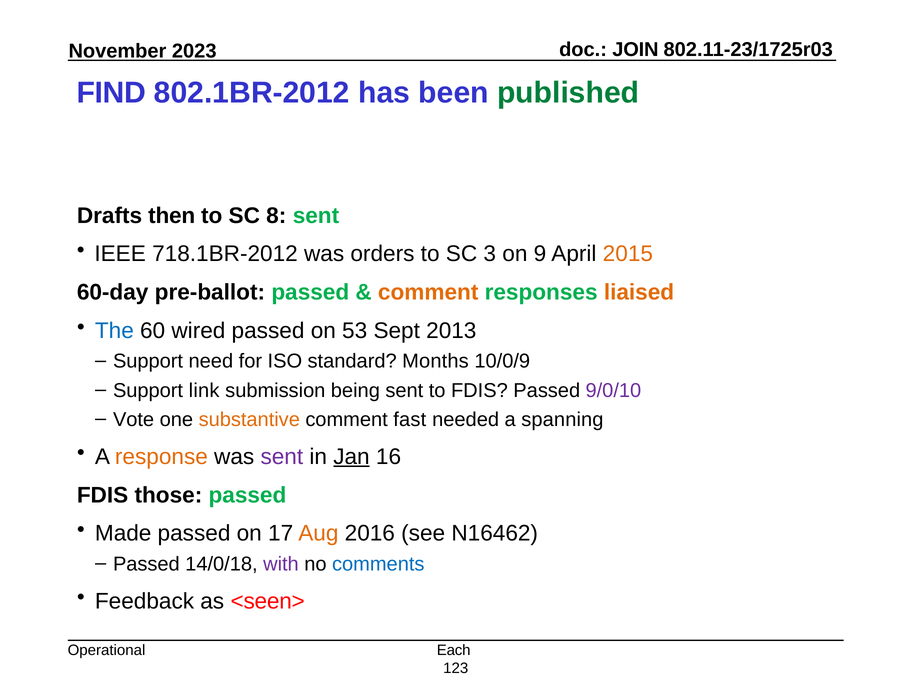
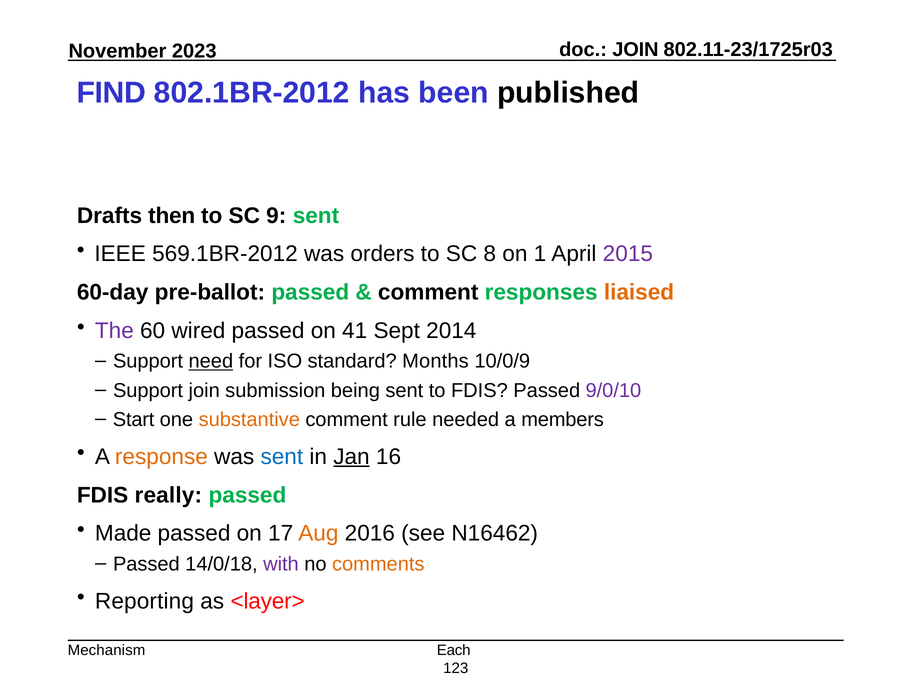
published colour: green -> black
8: 8 -> 9
718.1BR-2012: 718.1BR-2012 -> 569.1BR-2012
3: 3 -> 8
9: 9 -> 1
2015 colour: orange -> purple
comment at (428, 292) colour: orange -> black
The colour: blue -> purple
53: 53 -> 41
2013: 2013 -> 2014
need underline: none -> present
Support link: link -> join
Vote: Vote -> Start
fast: fast -> rule
spanning: spanning -> members
sent at (282, 457) colour: purple -> blue
those: those -> really
comments colour: blue -> orange
Feedback: Feedback -> Reporting
<seen>: <seen> -> <layer>
Operational: Operational -> Mechanism
